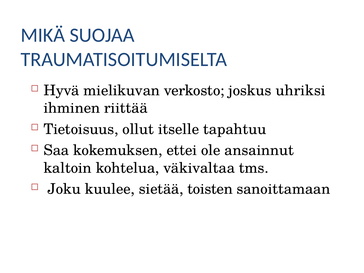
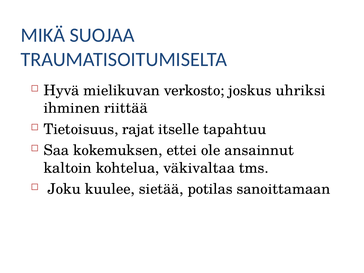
ollut: ollut -> rajat
toisten: toisten -> potilas
